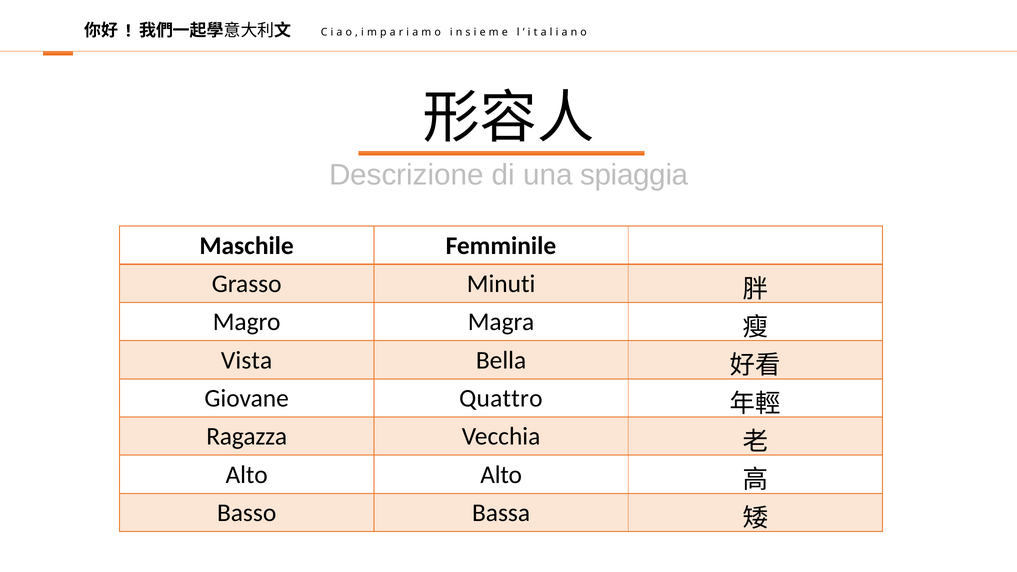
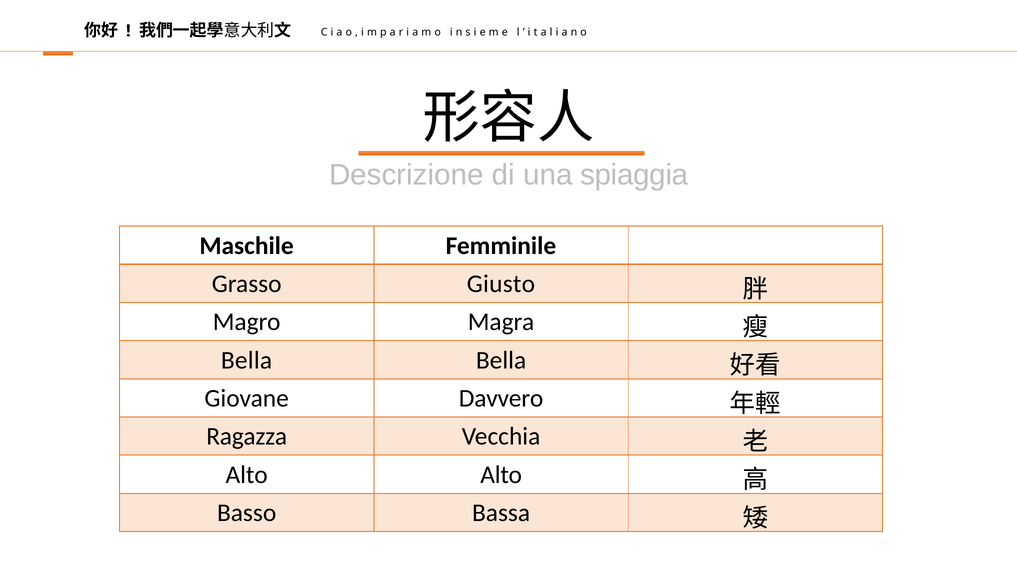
Minuti: Minuti -> Giusto
Vista at (247, 360): Vista -> Bella
Quattro: Quattro -> Davvero
